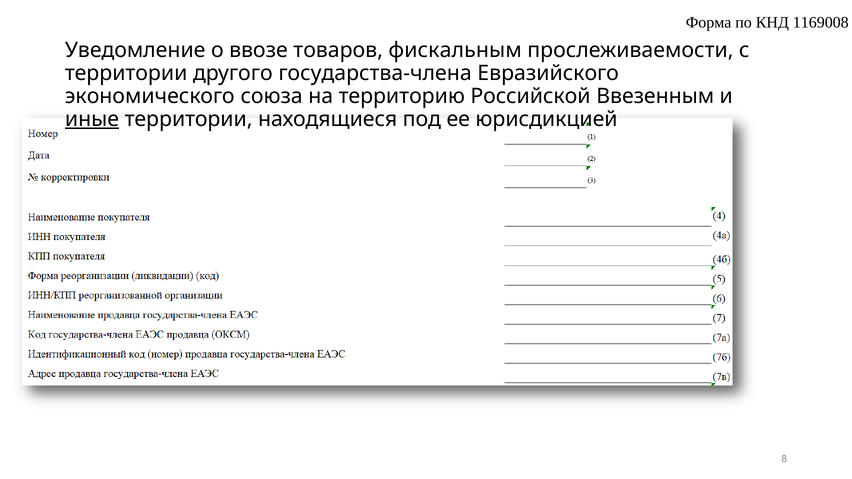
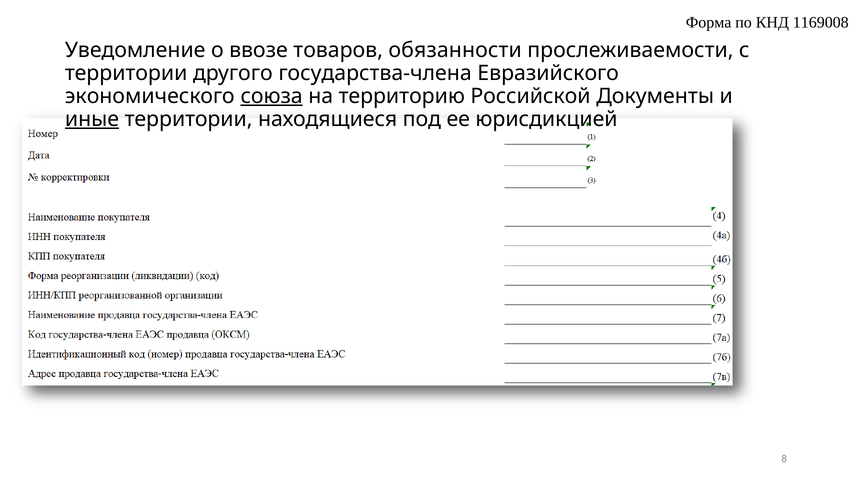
фискальным: фискальным -> обязанности
союза underline: none -> present
Ввезенным: Ввезенным -> Документы
